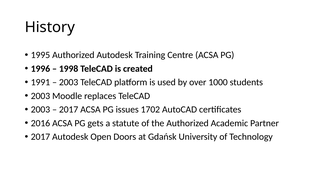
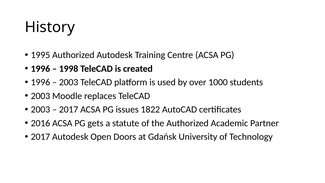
1991 at (40, 82): 1991 -> 1996
1702: 1702 -> 1822
